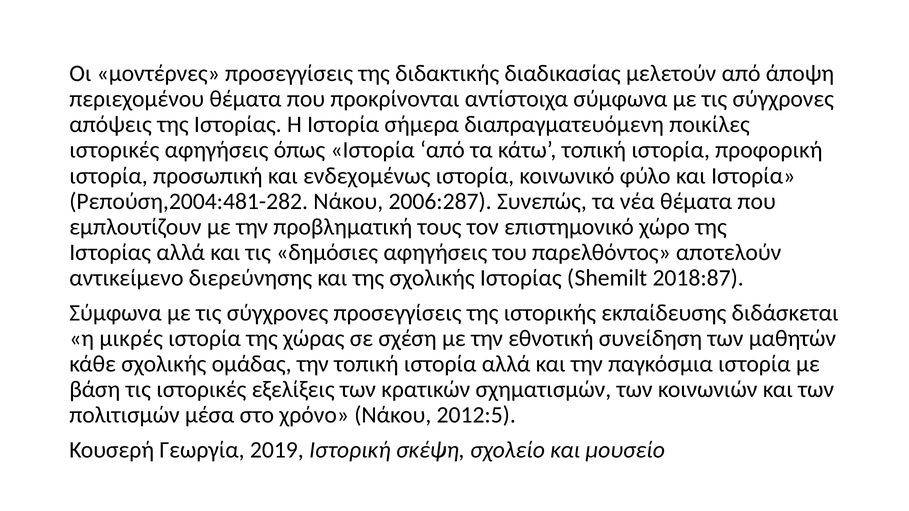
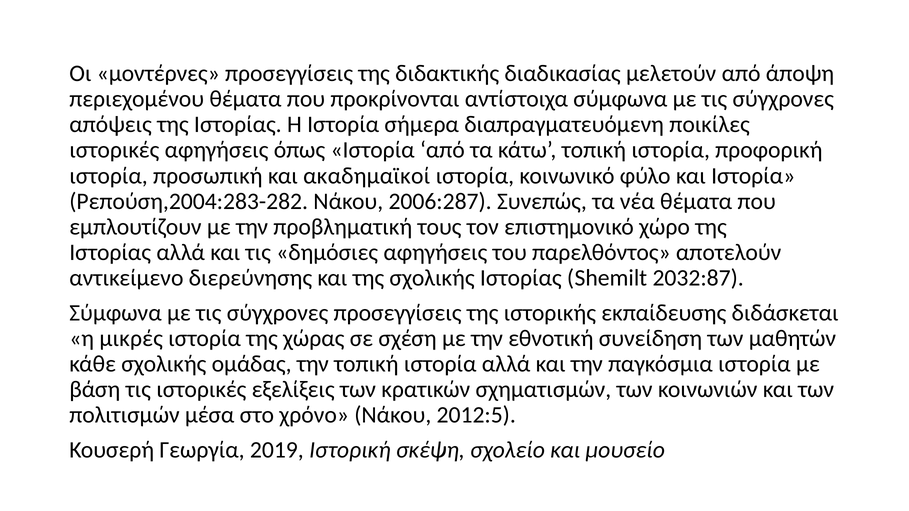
ενδεχομένως: ενδεχομένως -> ακαδημαϊκοί
Ρεπούση,2004:481-282: Ρεπούση,2004:481-282 -> Ρεπούση,2004:283-282
2018:87: 2018:87 -> 2032:87
